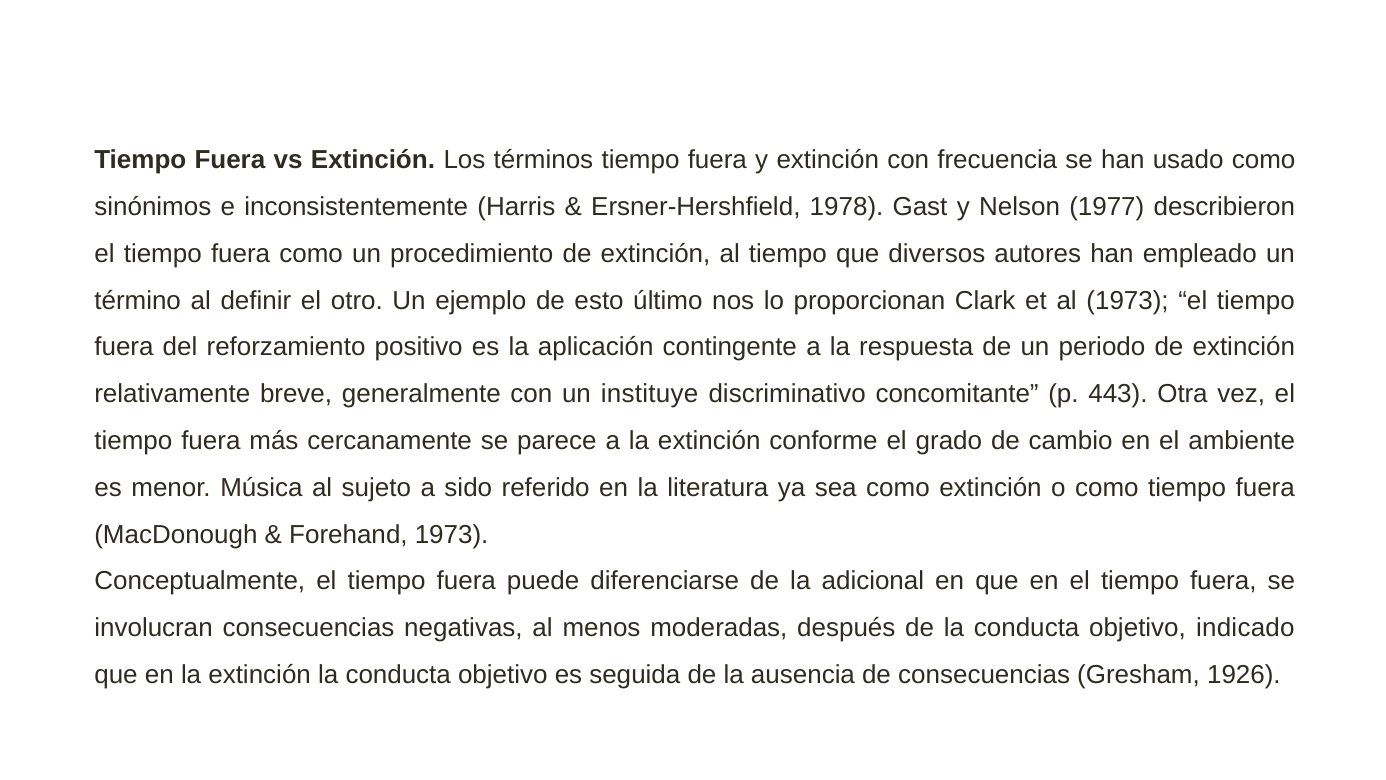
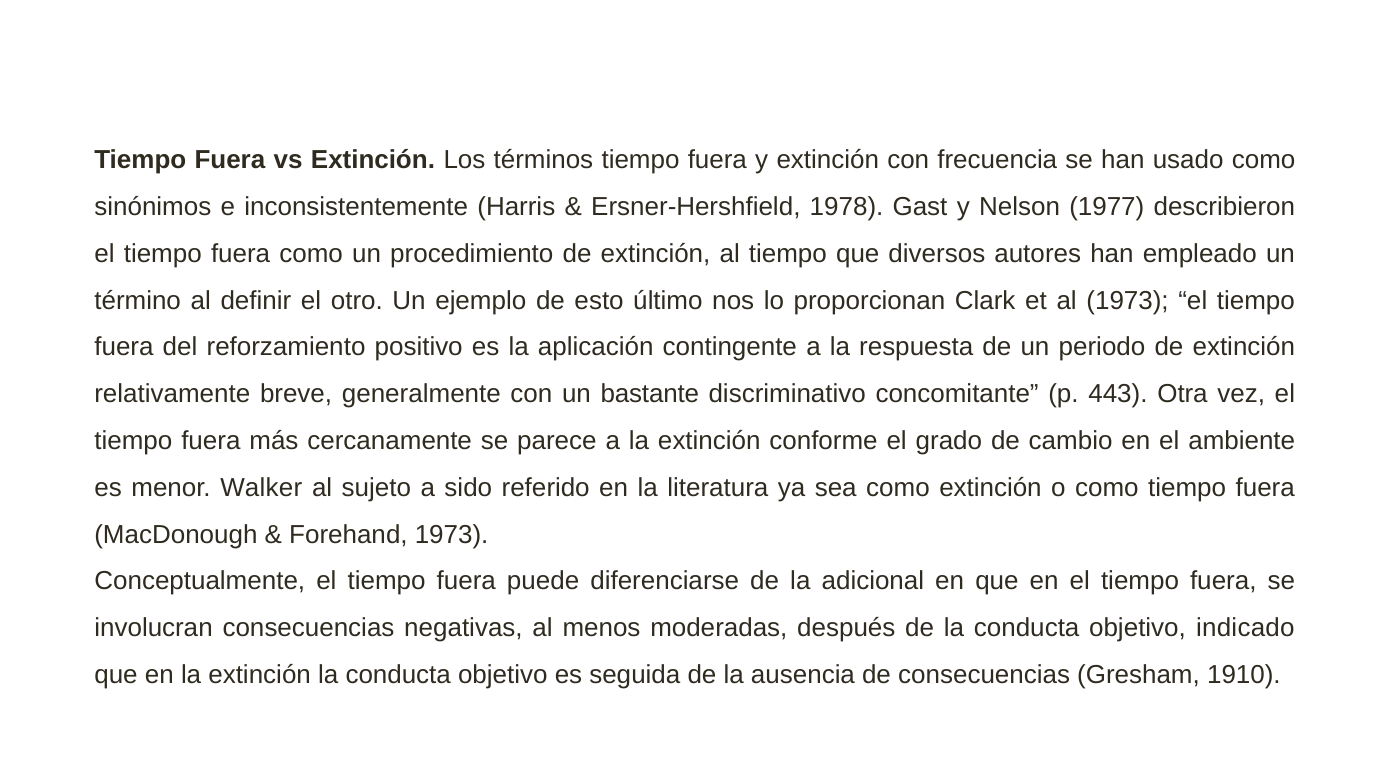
instituye: instituye -> bastante
Música: Música -> Walker
1926: 1926 -> 1910
